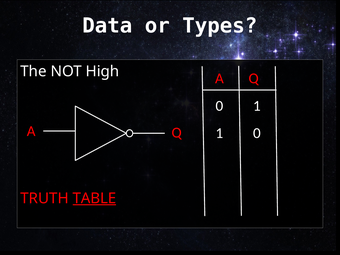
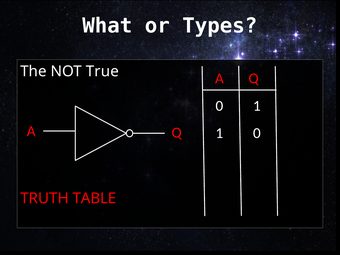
Data: Data -> What
High: High -> True
TABLE underline: present -> none
